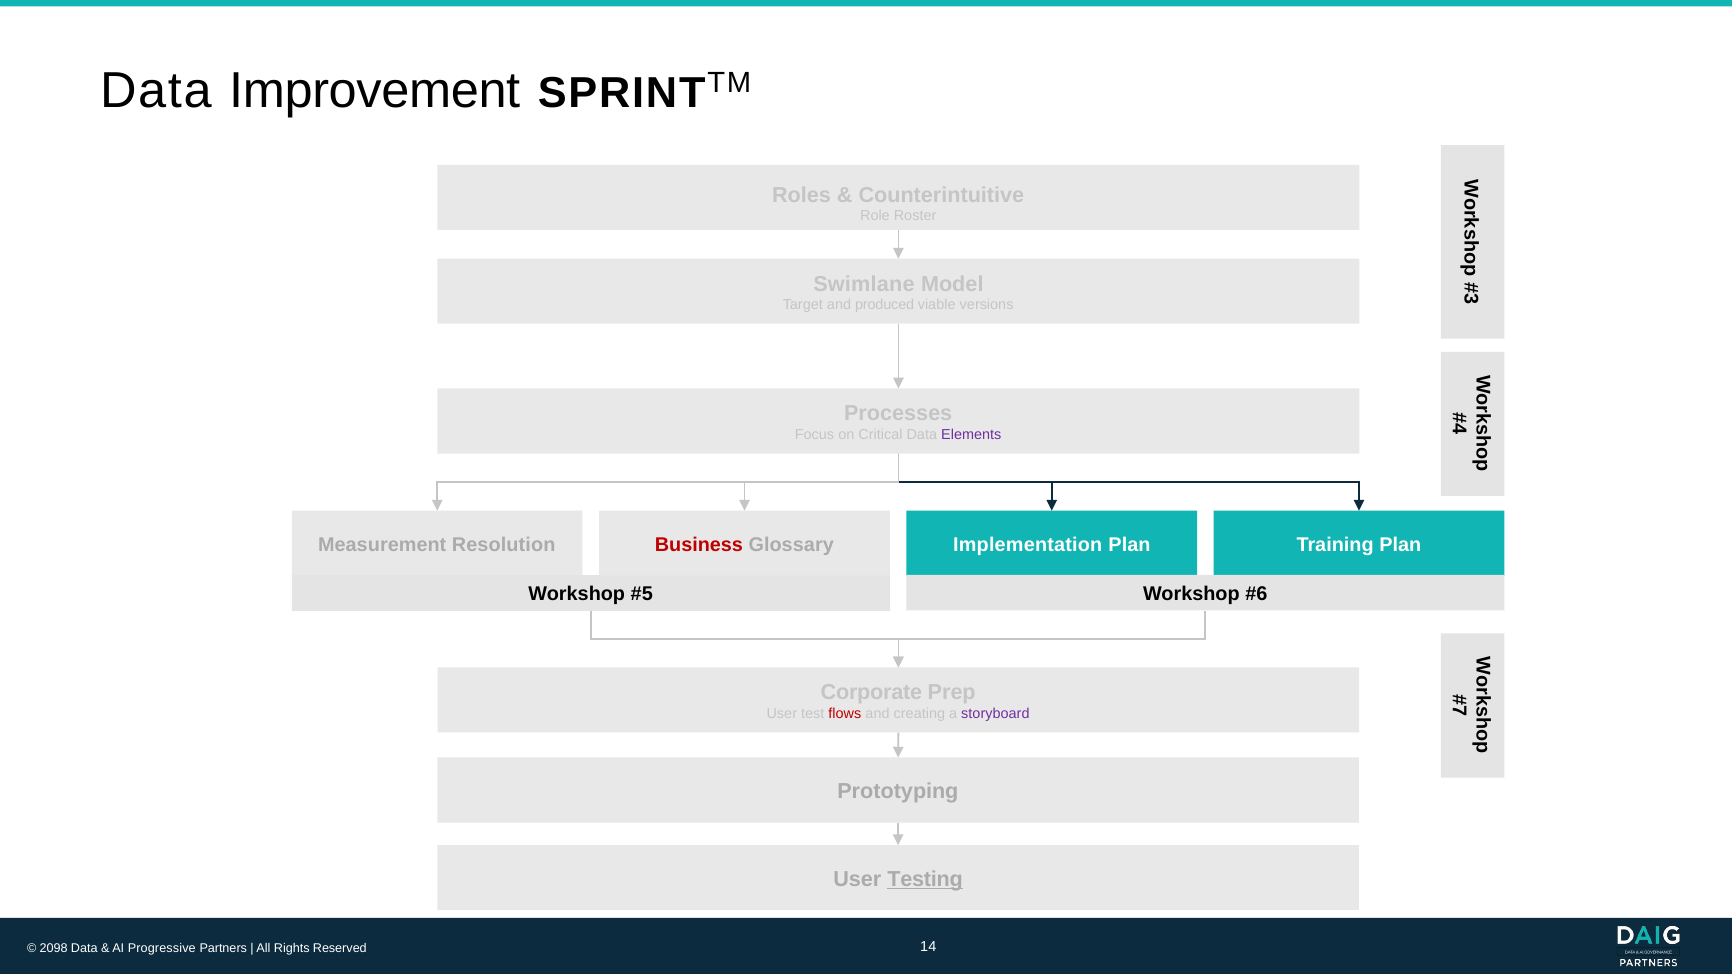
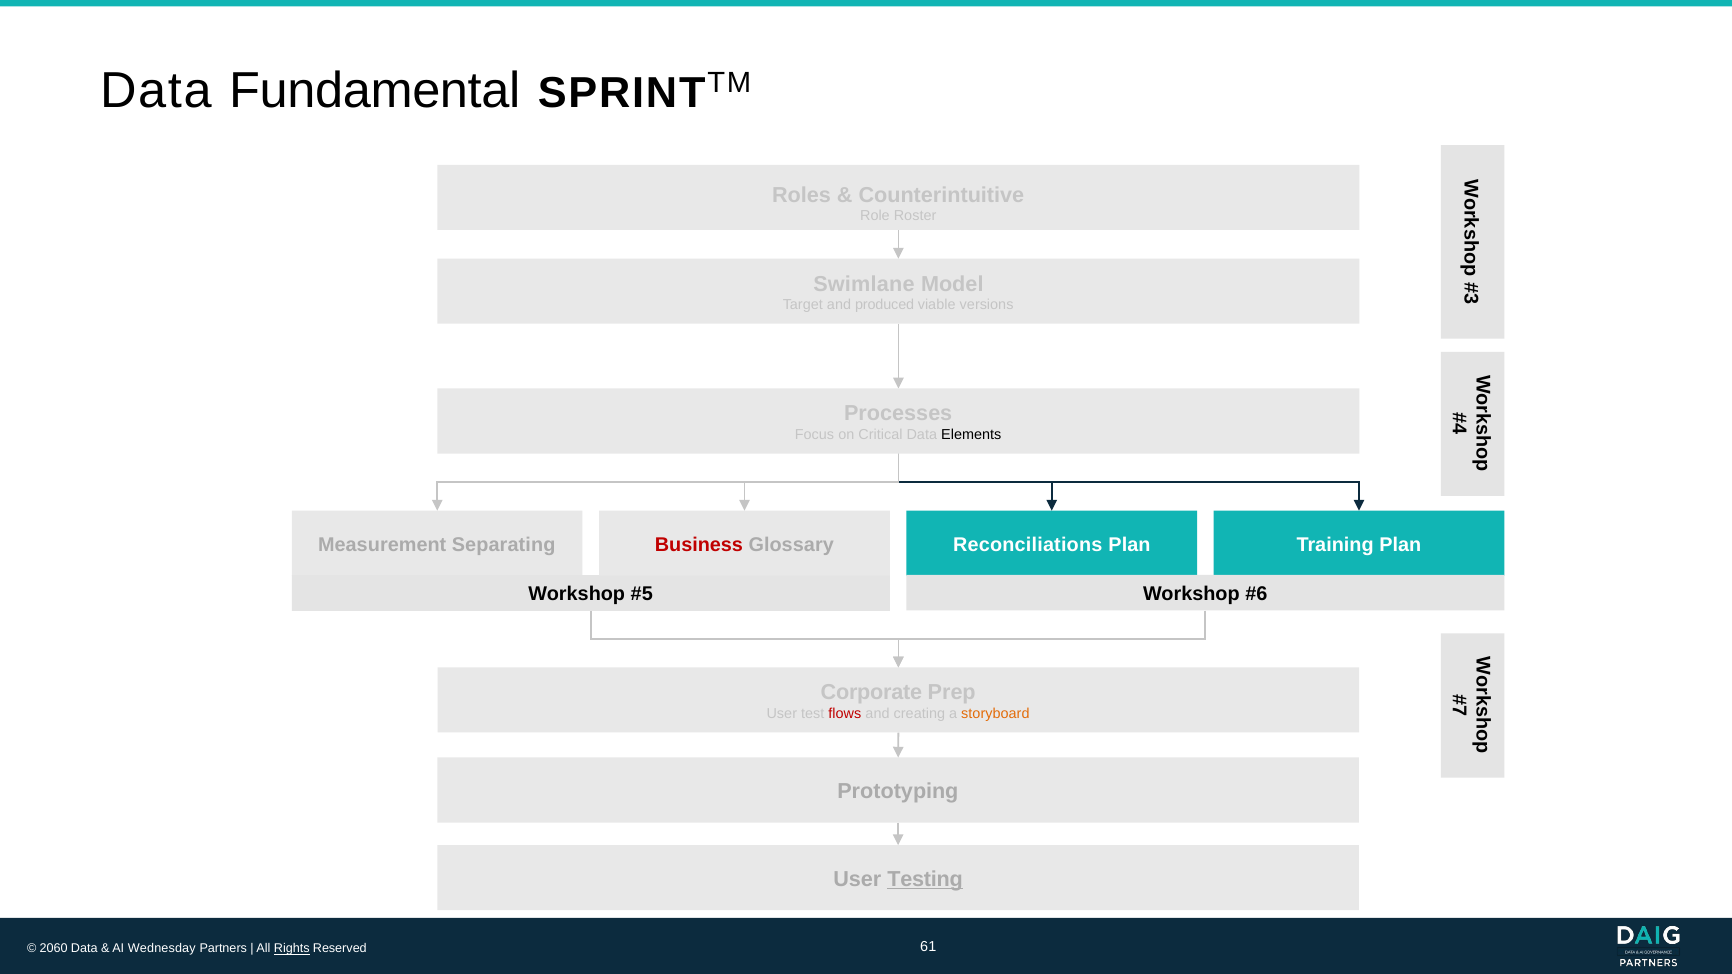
Improvement: Improvement -> Fundamental
Elements colour: purple -> black
Resolution: Resolution -> Separating
Implementation: Implementation -> Reconciliations
storyboard colour: purple -> orange
2098: 2098 -> 2060
Progressive: Progressive -> Wednesday
Rights underline: none -> present
14: 14 -> 61
